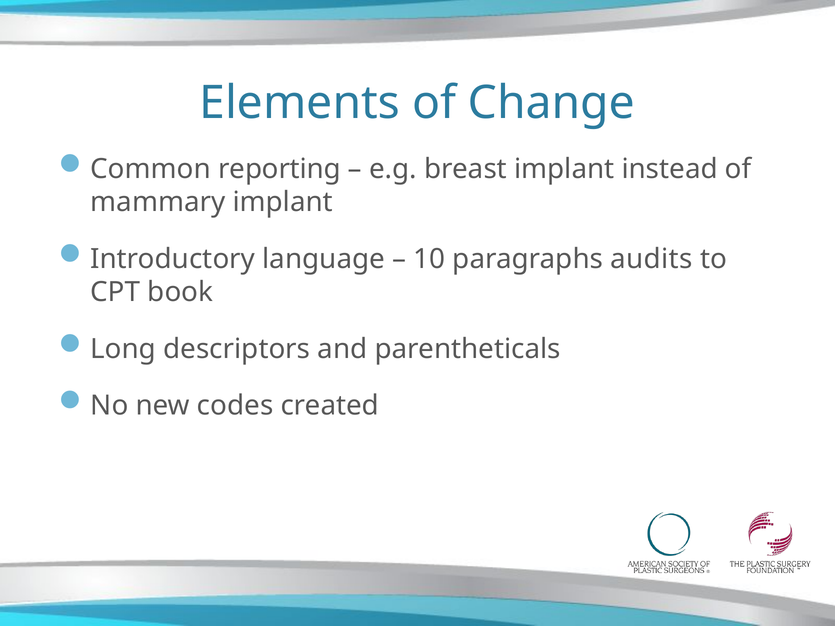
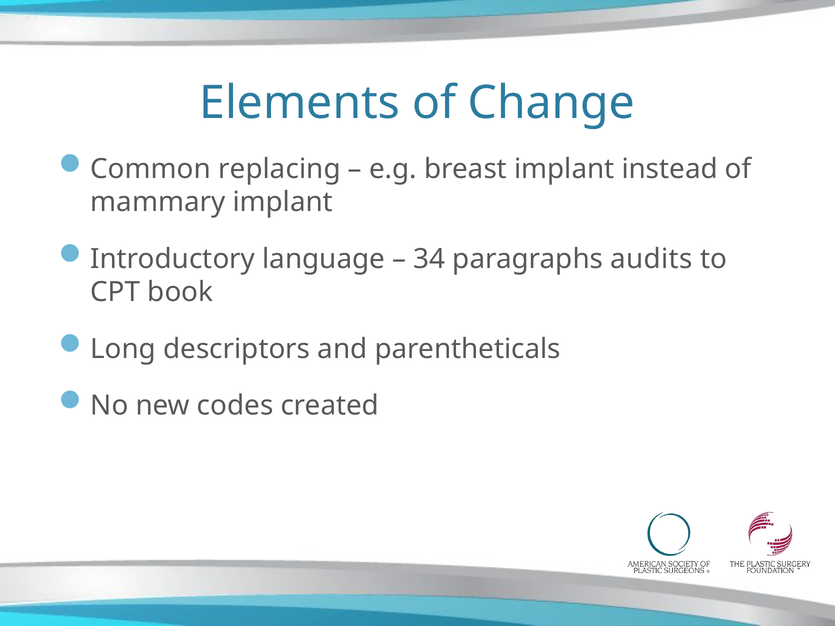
reporting: reporting -> replacing
10: 10 -> 34
